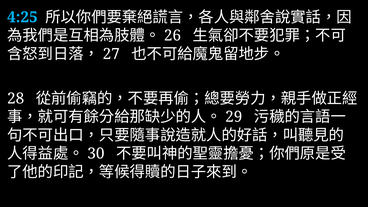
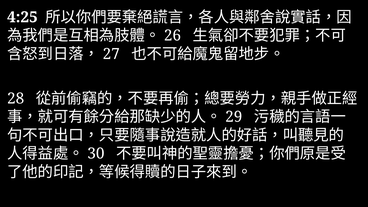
4:25 colour: light blue -> white
